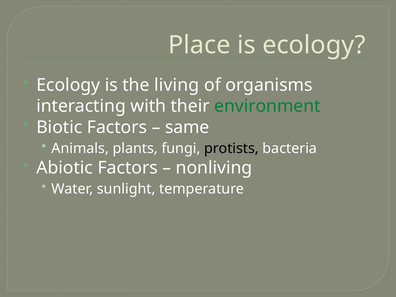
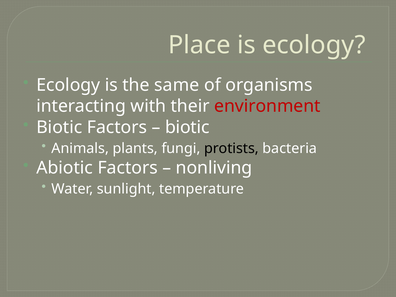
living: living -> same
environment colour: green -> red
same at (187, 127): same -> biotic
